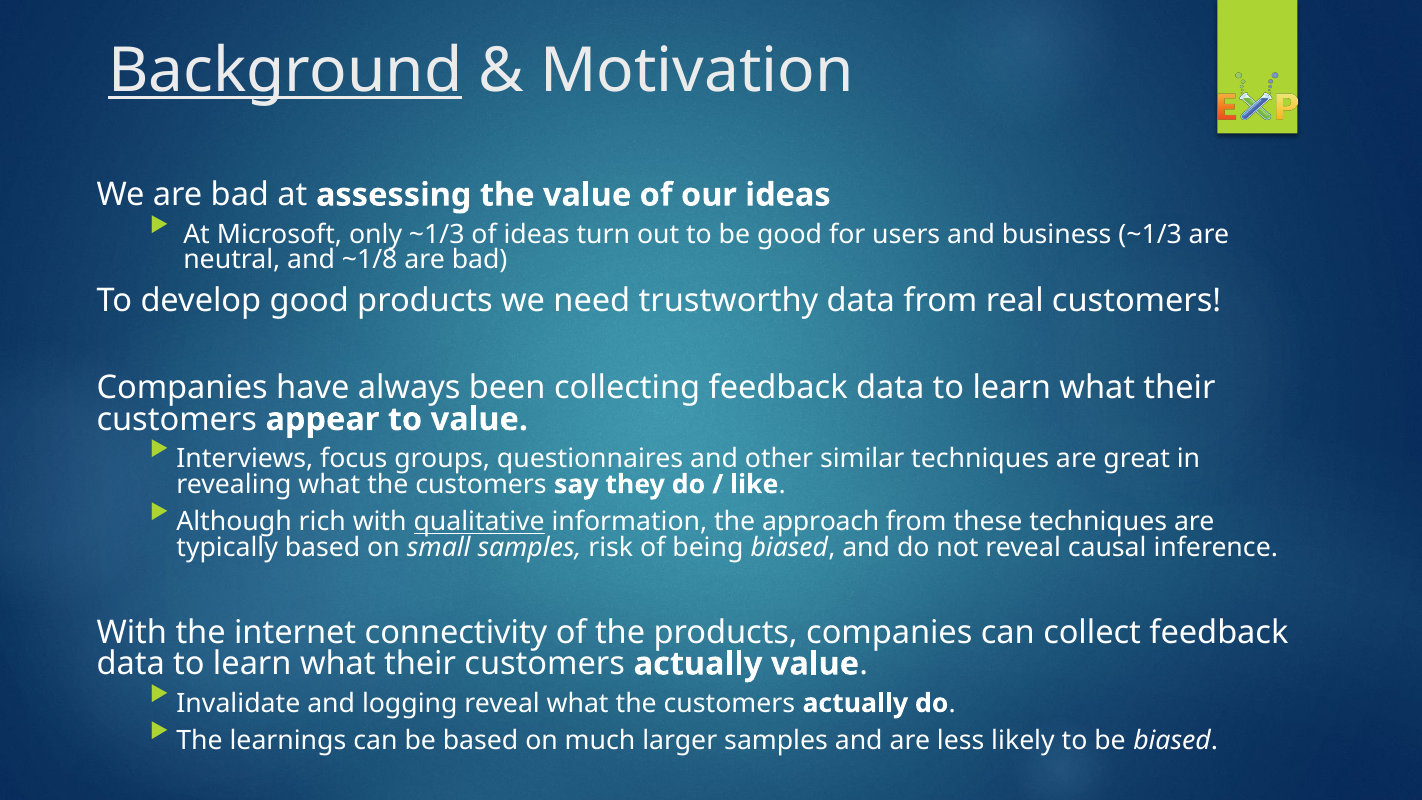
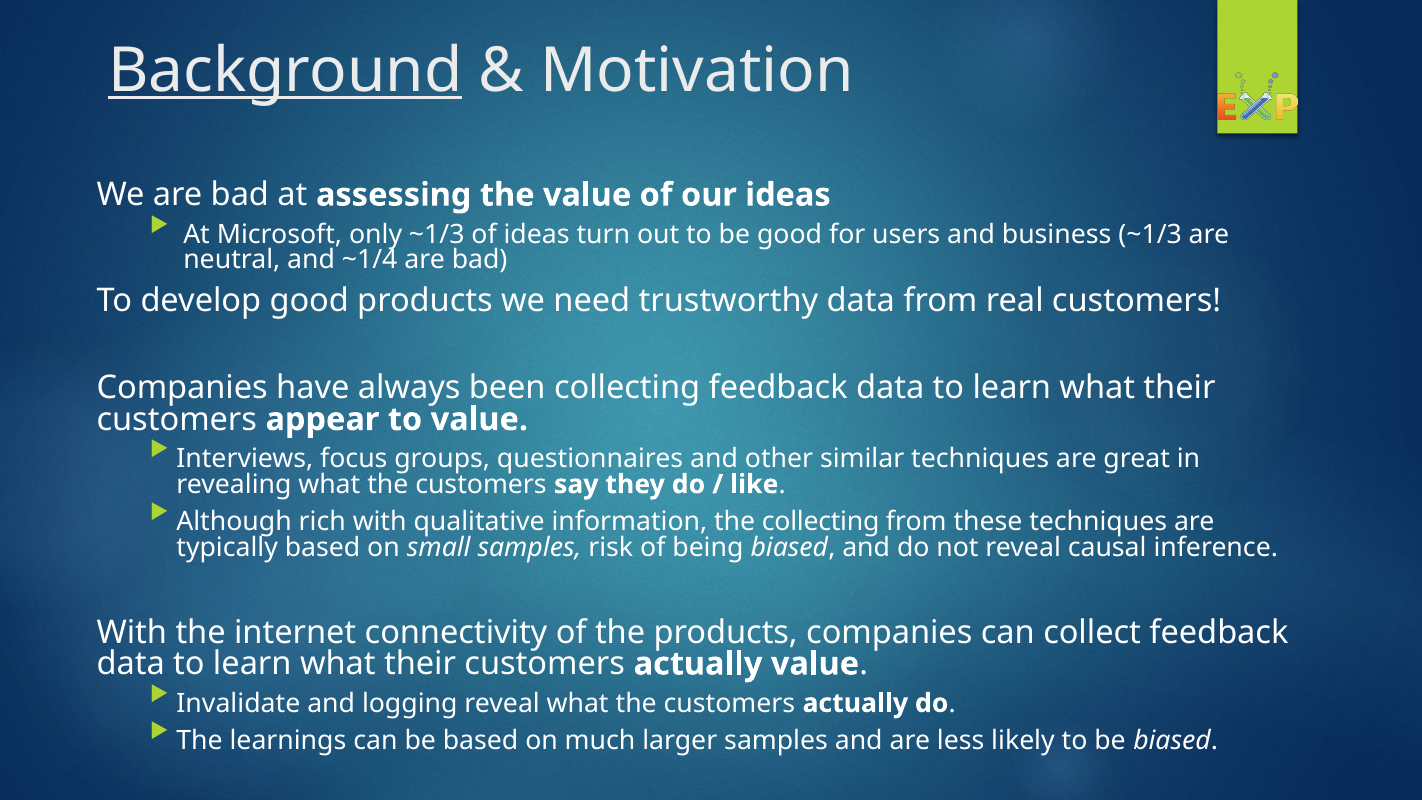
~1/8: ~1/8 -> ~1/4
qualitative underline: present -> none
the approach: approach -> collecting
